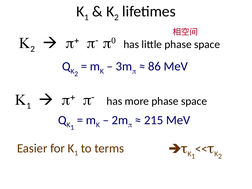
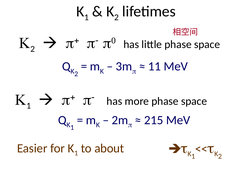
86: 86 -> 11
terms: terms -> about
